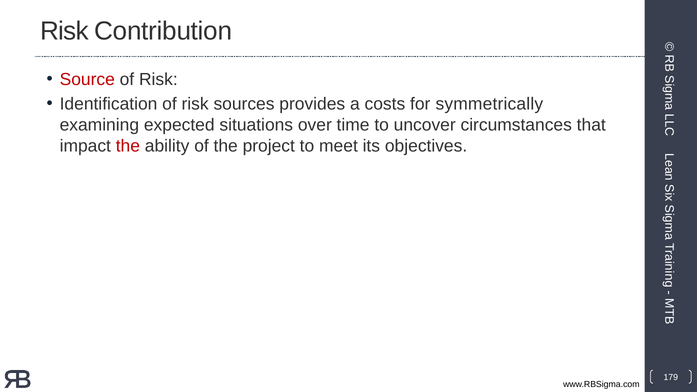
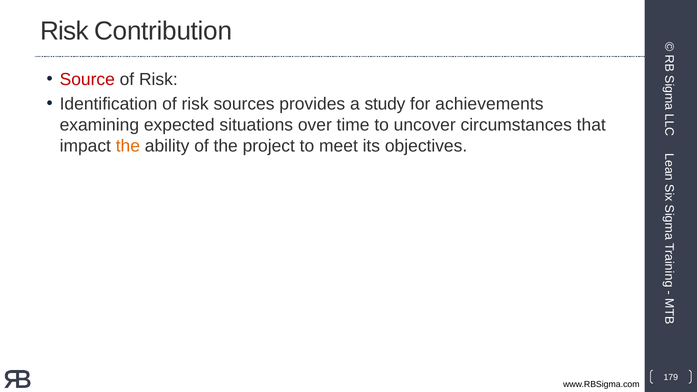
costs: costs -> study
symmetrically: symmetrically -> achievements
the at (128, 146) colour: red -> orange
